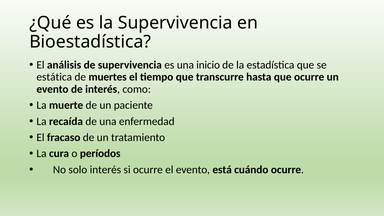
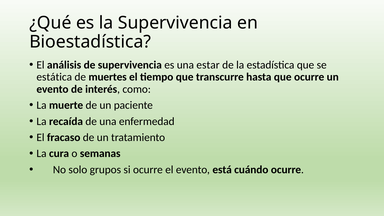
inicio: inicio -> estar
períodos: períodos -> semanas
solo interés: interés -> grupos
